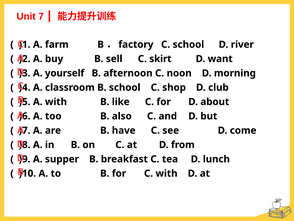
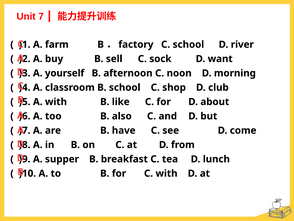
skirt: skirt -> sock
